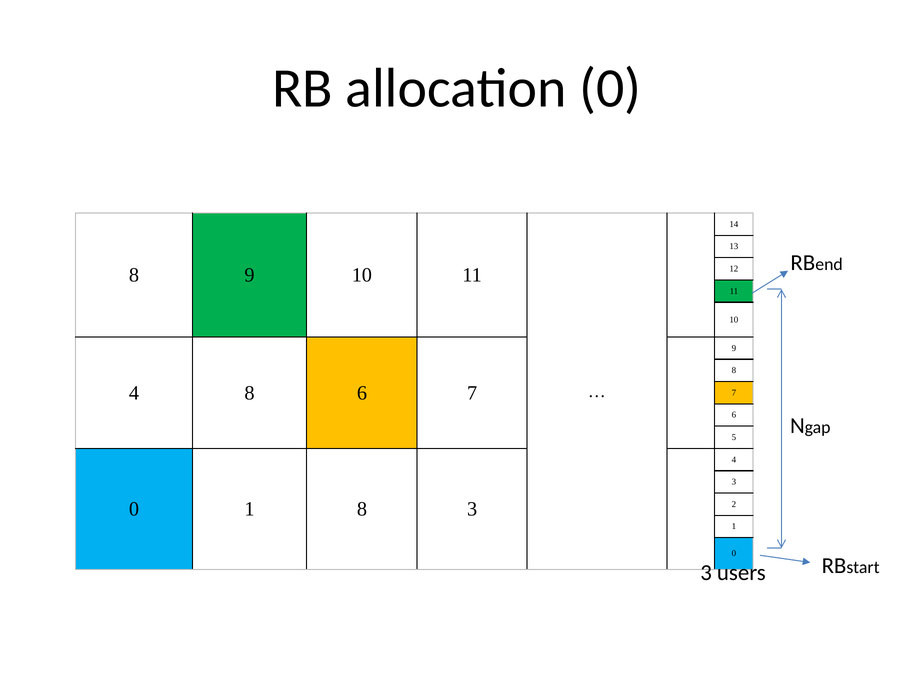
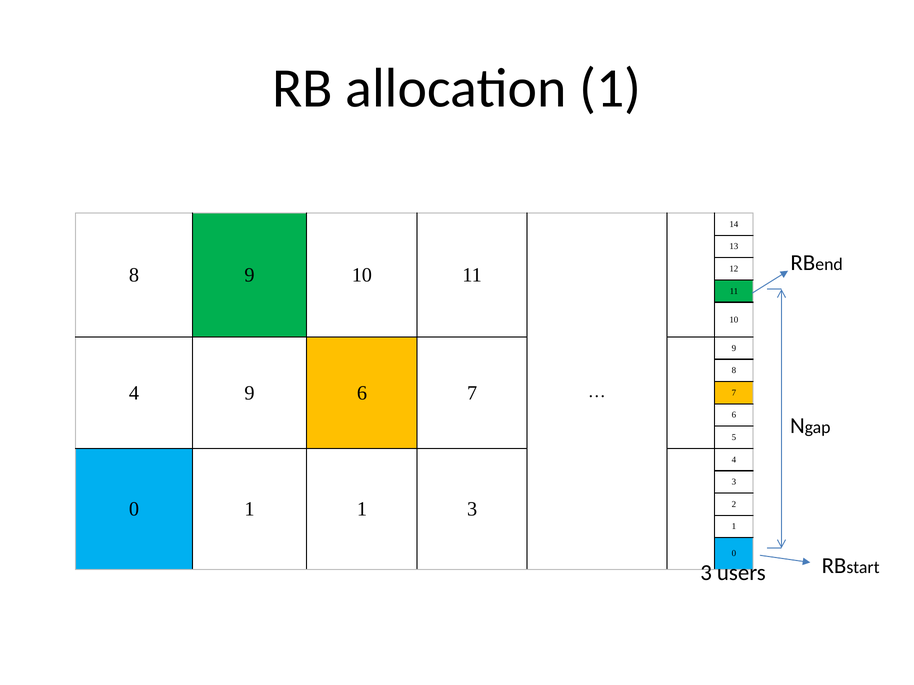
allocation 0: 0 -> 1
4 8: 8 -> 9
1 8: 8 -> 1
